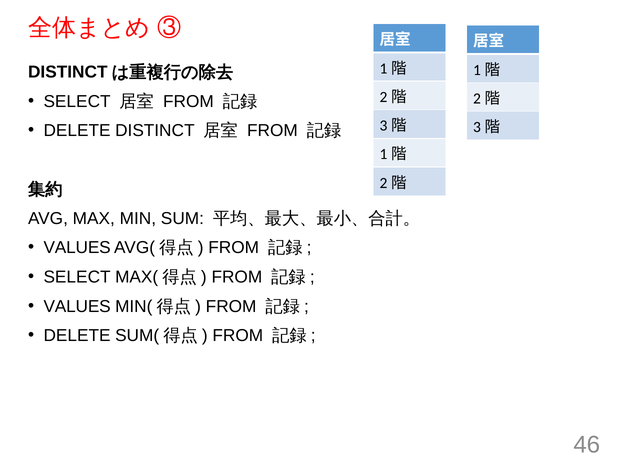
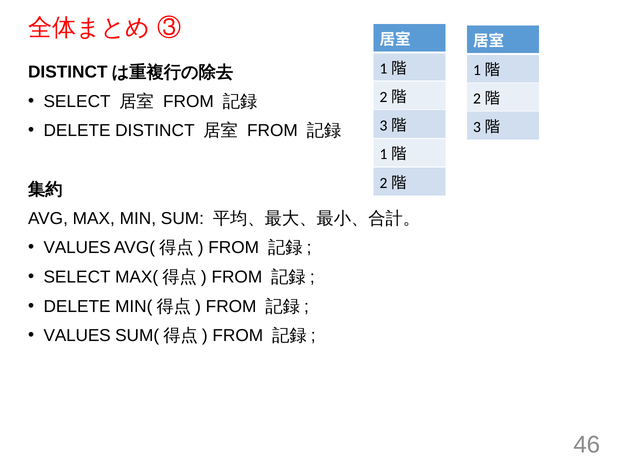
VALUES at (77, 306): VALUES -> DELETE
DELETE at (77, 336): DELETE -> VALUES
